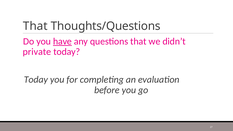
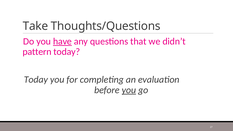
That at (35, 26): That -> Take
private: private -> pattern
you at (129, 90) underline: none -> present
